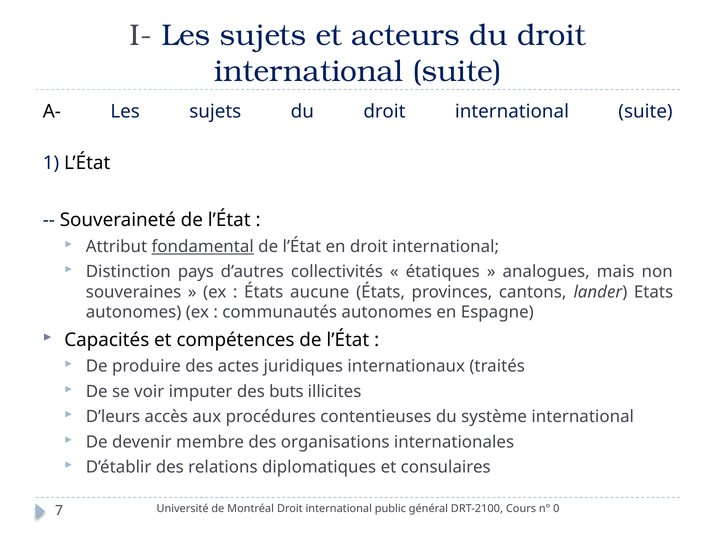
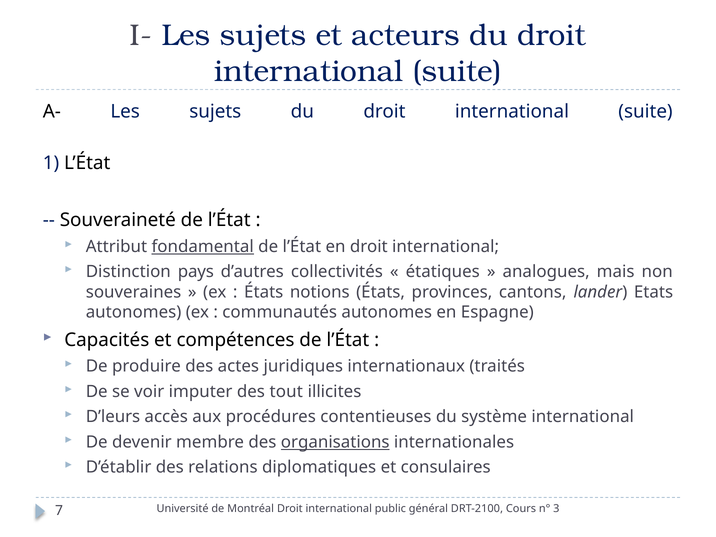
aucune: aucune -> notions
buts: buts -> tout
organisations underline: none -> present
0: 0 -> 3
